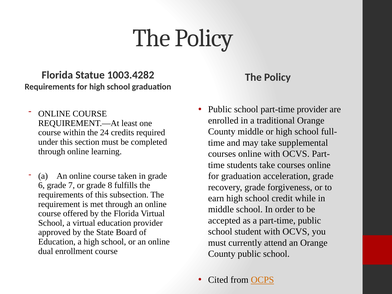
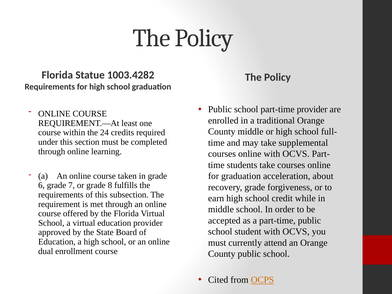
acceleration grade: grade -> about
